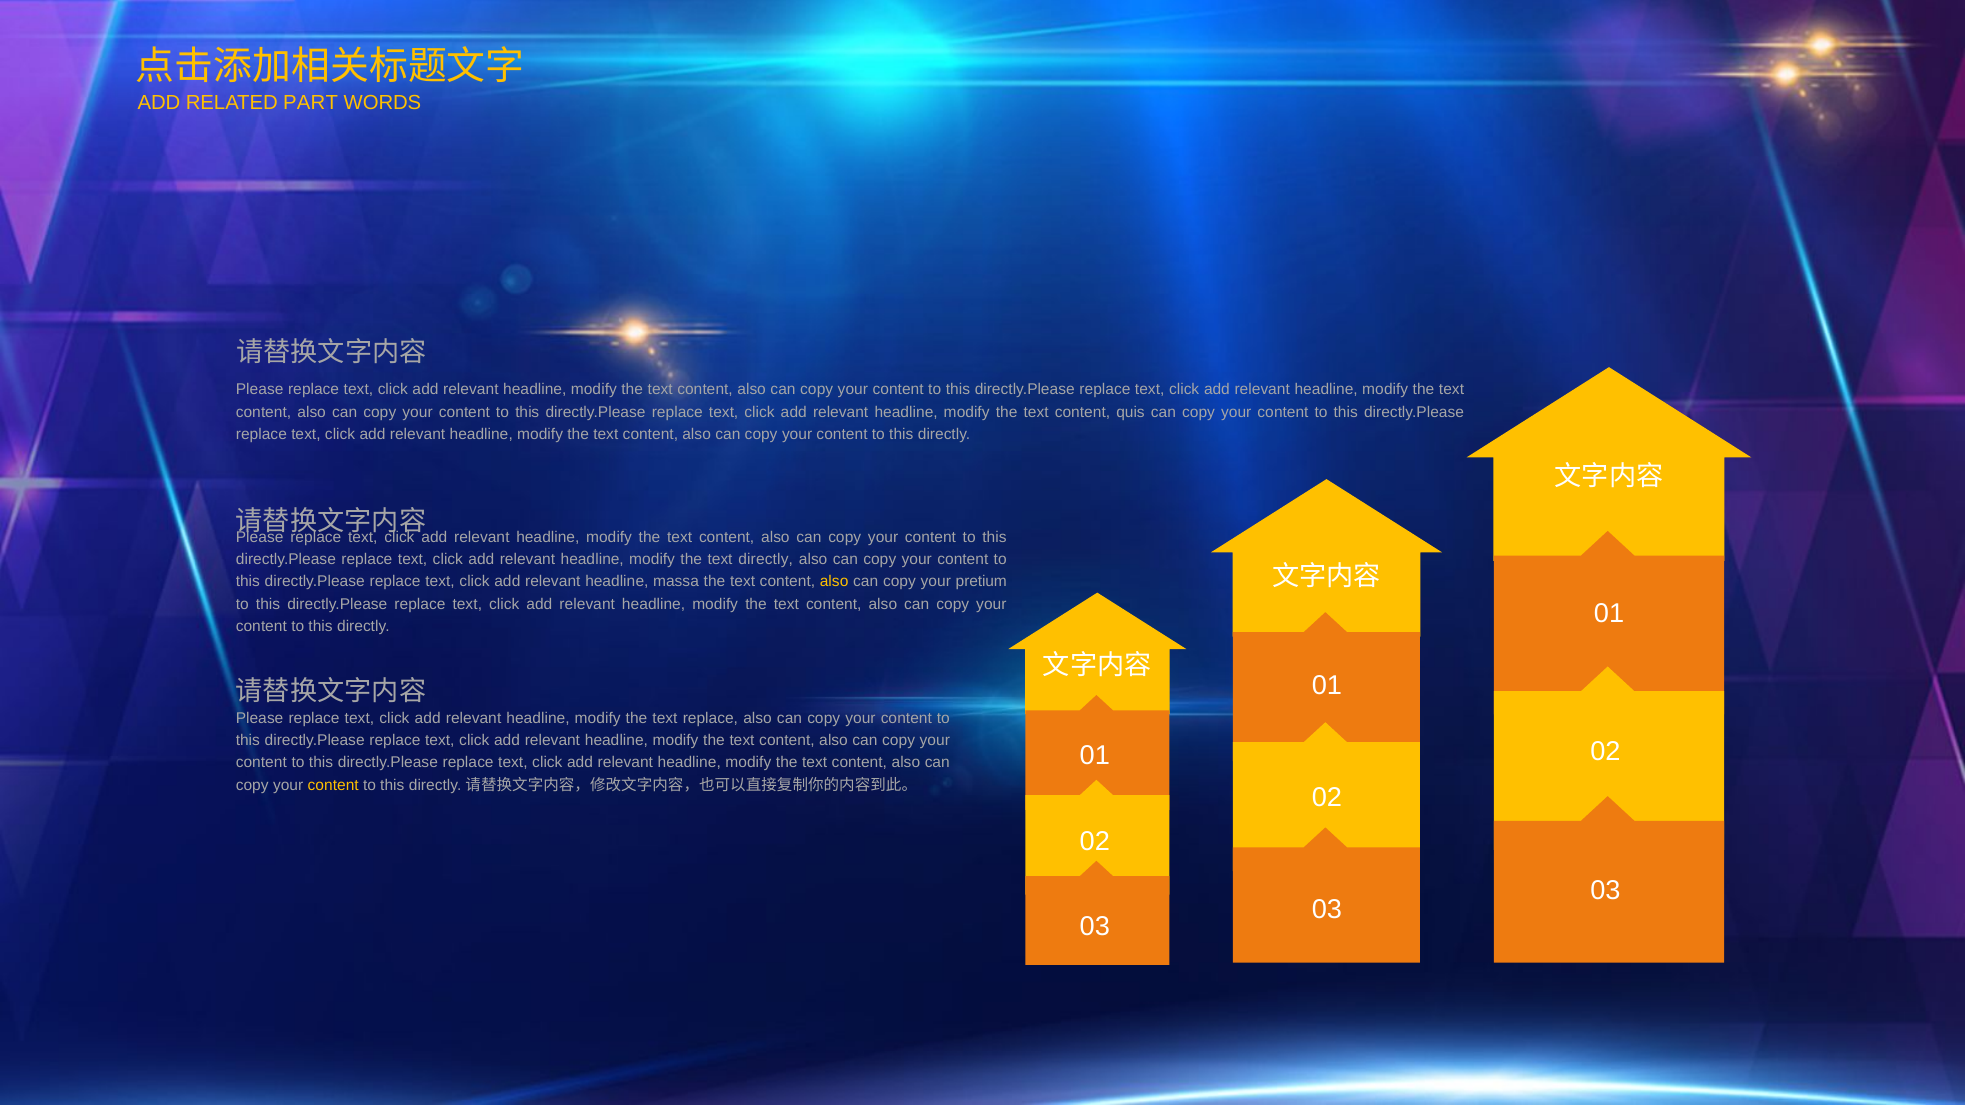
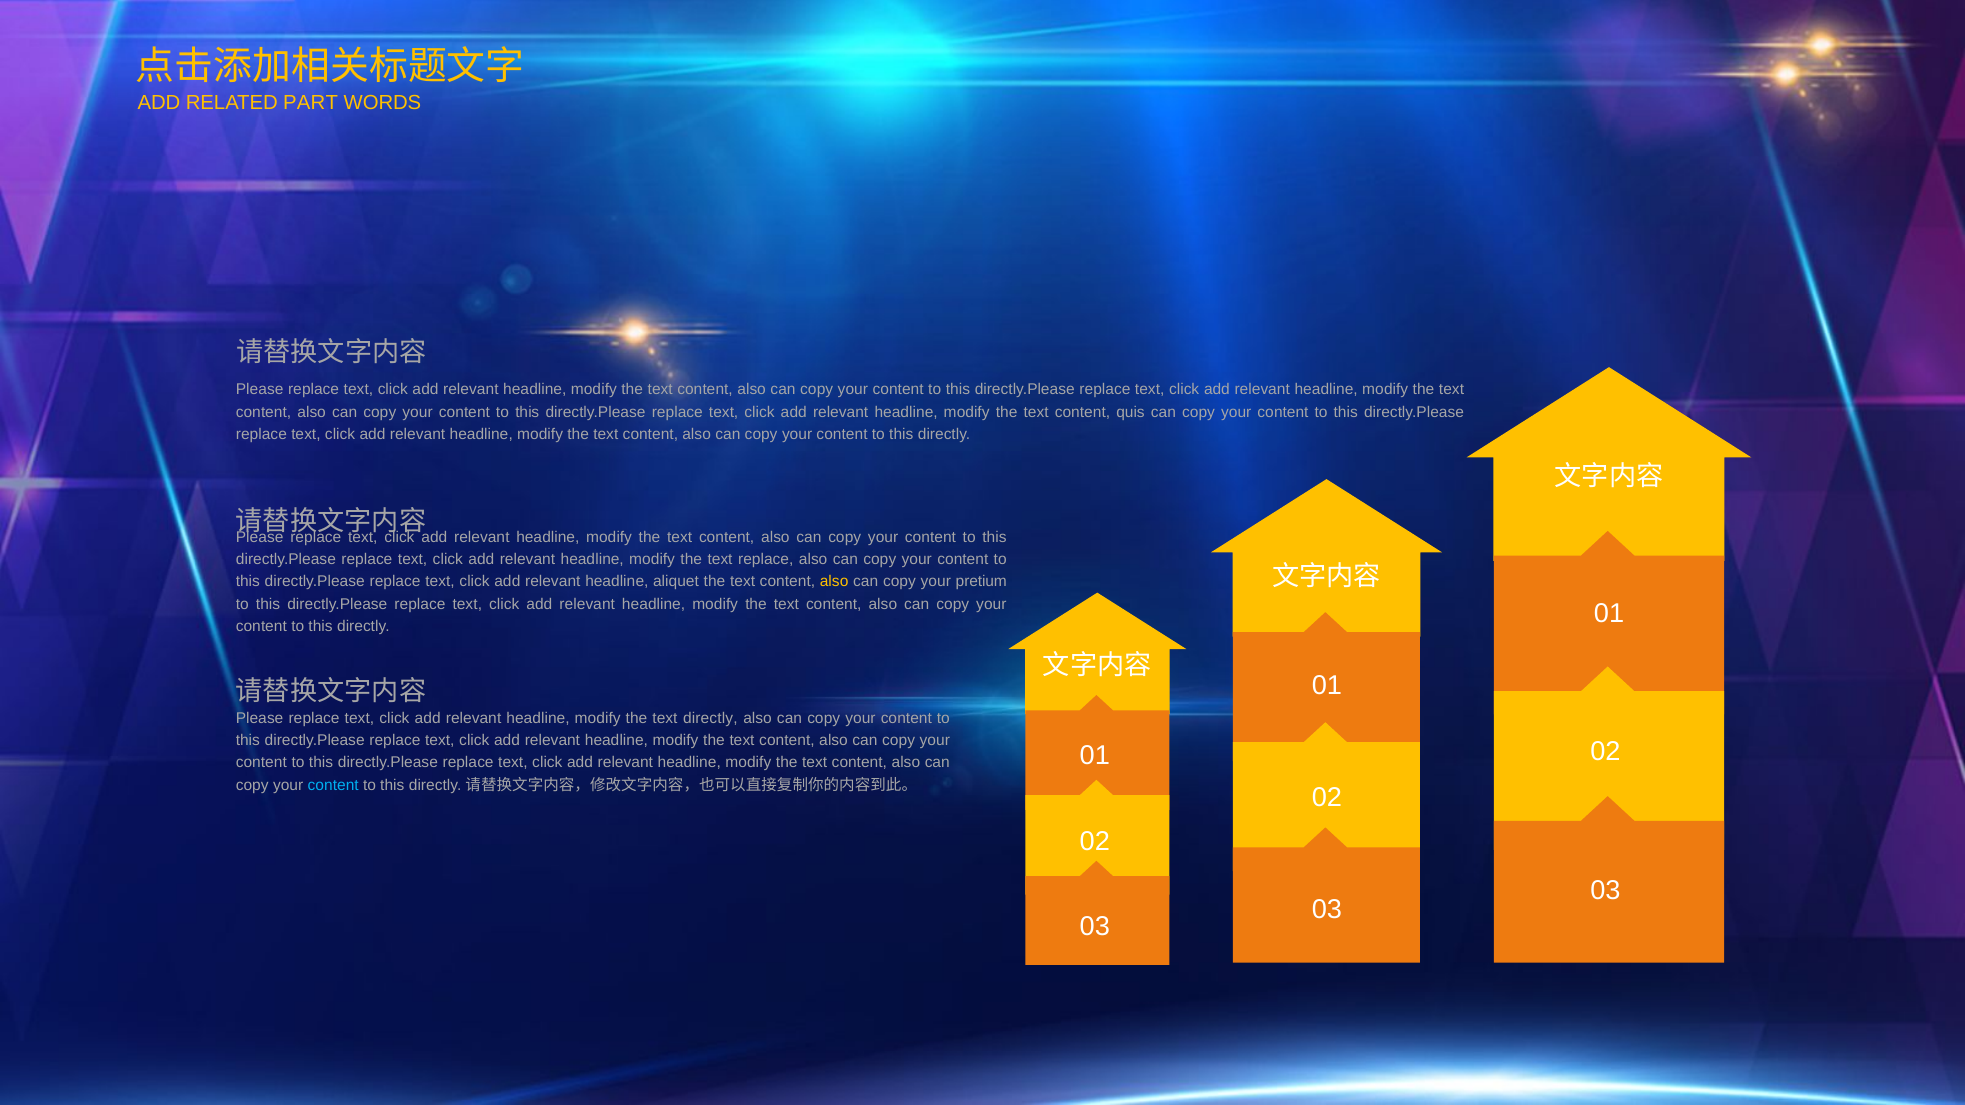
text directly: directly -> replace
massa: massa -> aliquet
text replace: replace -> directly
content at (333, 785) colour: yellow -> light blue
